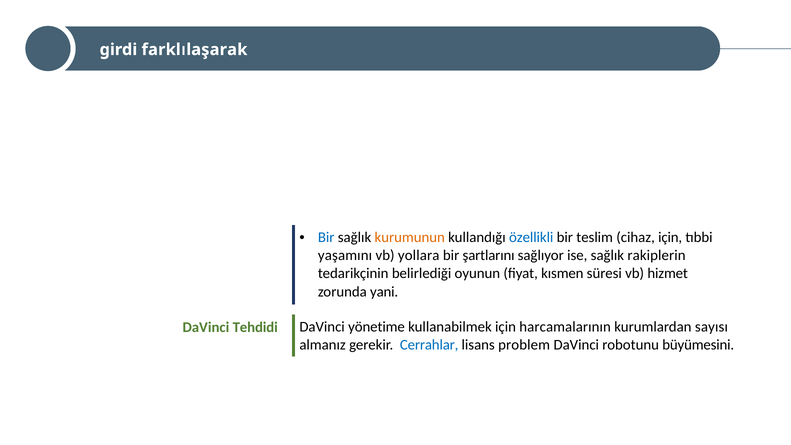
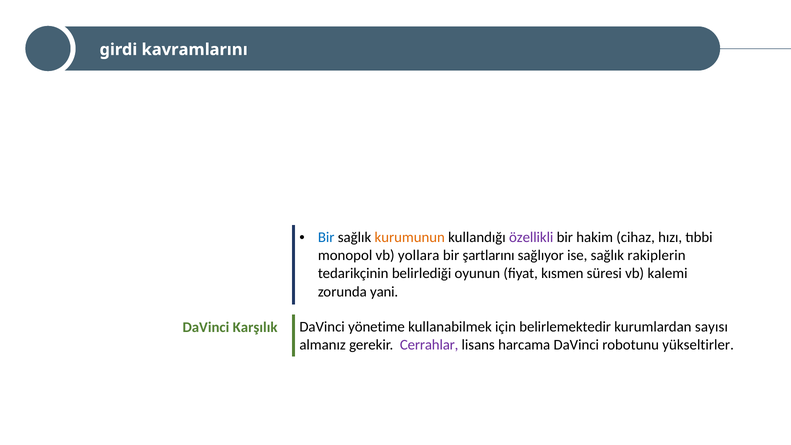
farklılaşarak: farklılaşarak -> kavramlarını
özellikli colour: blue -> purple
teslim: teslim -> hakim
cihaz için: için -> hızı
yaşamını: yaşamını -> monopol
hizmet: hizmet -> kalemi
harcamalarının: harcamalarının -> belirlemektedir
Tehdidi: Tehdidi -> Karşılık
Cerrahlar colour: blue -> purple
problem: problem -> harcama
büyümesini: büyümesini -> yükseltirler
